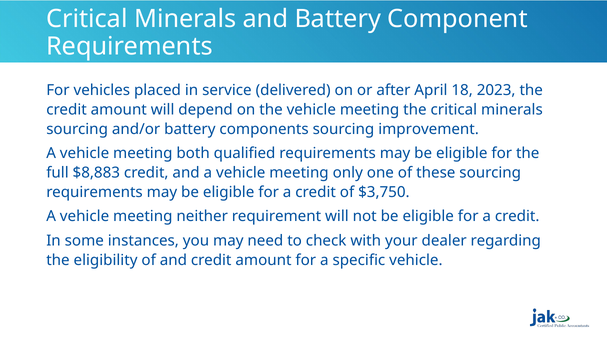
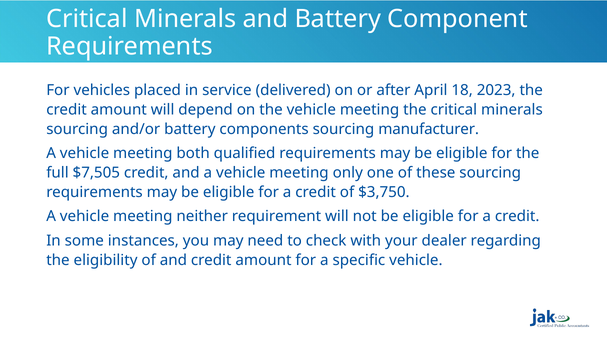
improvement: improvement -> manufacturer
$8,883: $8,883 -> $7,505
